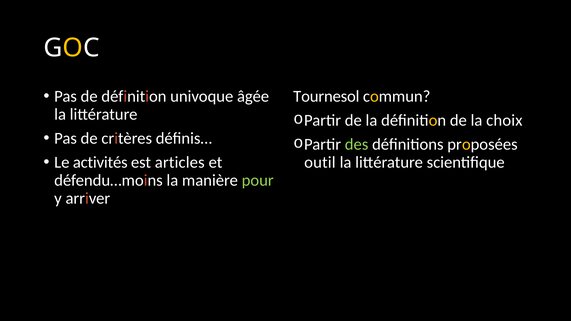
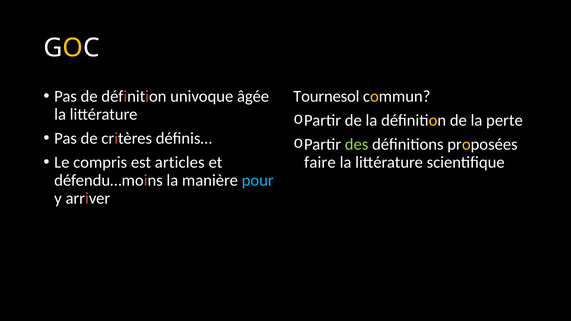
choix: choix -> perte
activités: activités -> compris
outil: outil -> faire
pour colour: light green -> light blue
